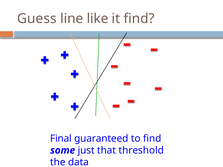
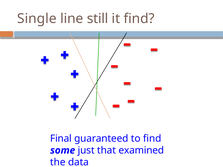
Guess: Guess -> Single
like: like -> still
threshold: threshold -> examined
